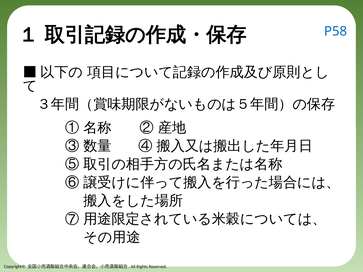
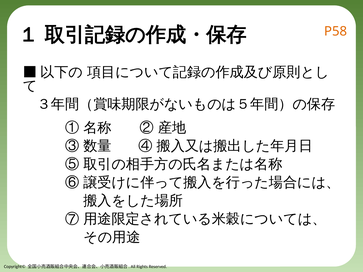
P58 colour: blue -> orange
